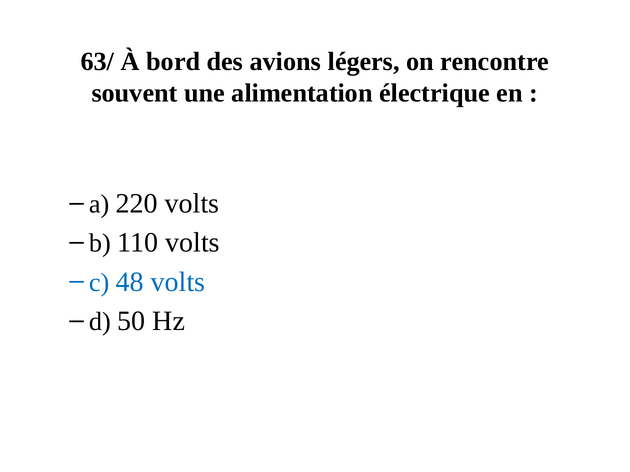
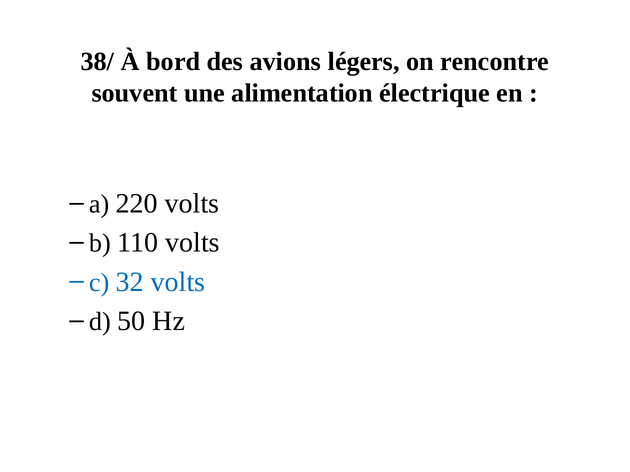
63/: 63/ -> 38/
48: 48 -> 32
